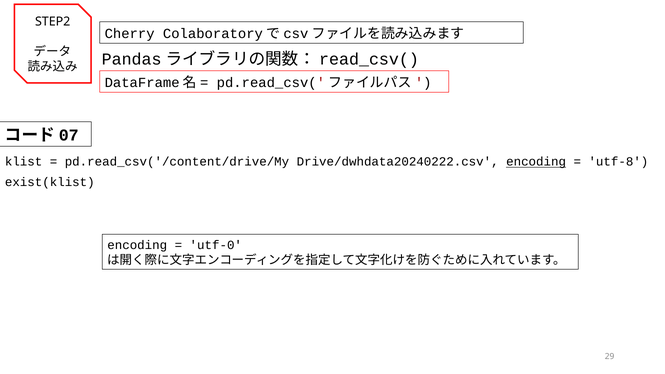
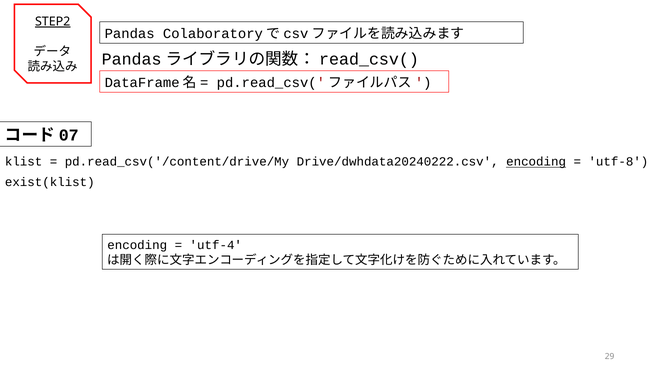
STEP2 underline: none -> present
Cherry: Cherry -> Pandas
utf-0: utf-0 -> utf-4
